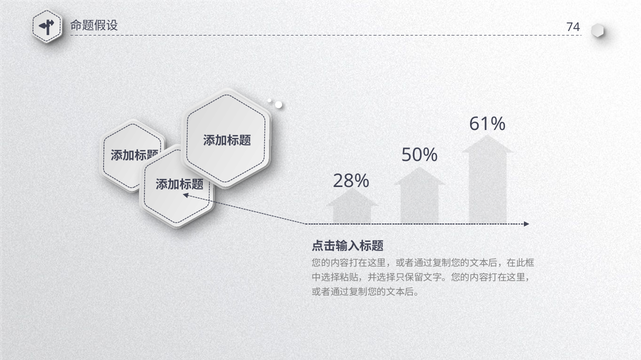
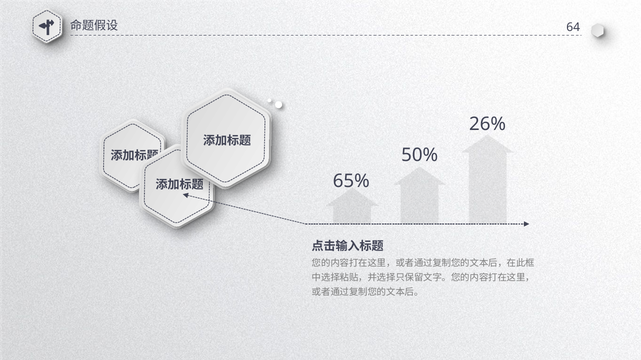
74: 74 -> 64
61%: 61% -> 26%
28%: 28% -> 65%
